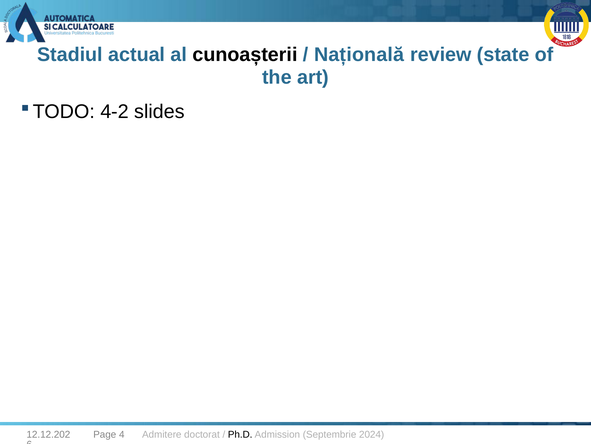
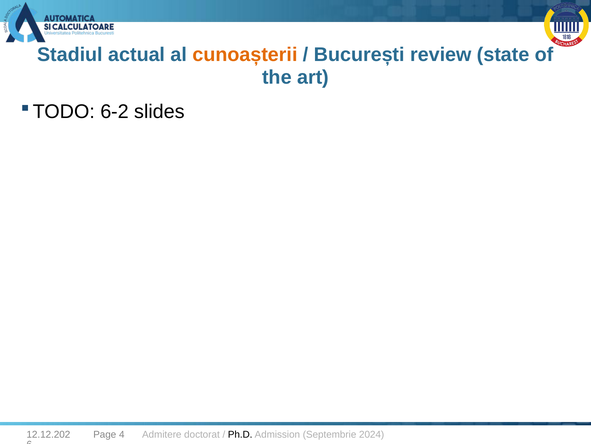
cunoașterii colour: black -> orange
Națională: Națională -> București
4-2: 4-2 -> 6-2
